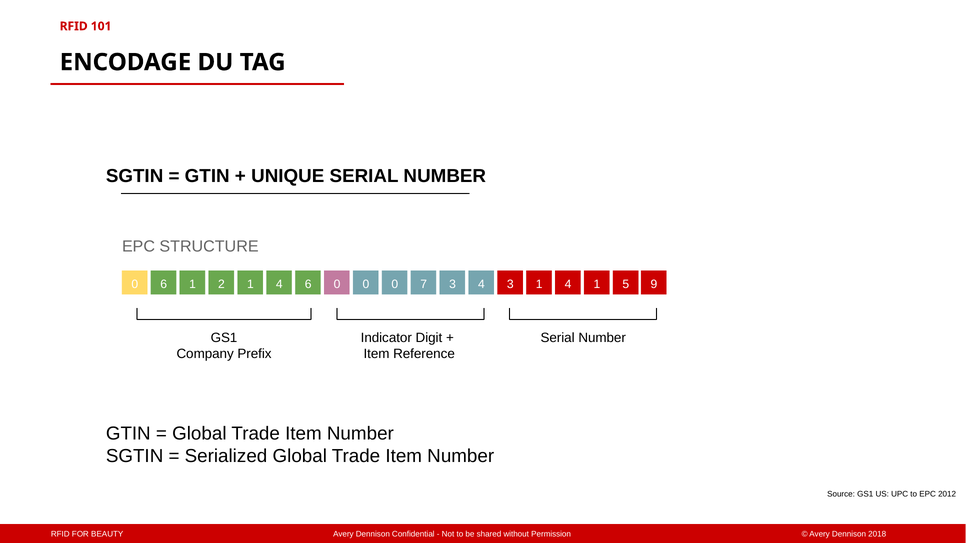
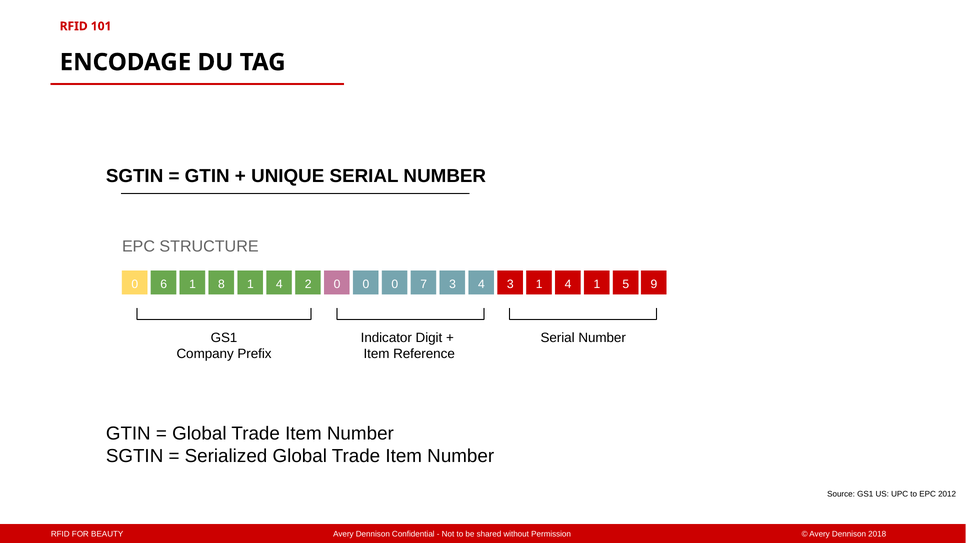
2: 2 -> 8
4 6: 6 -> 2
